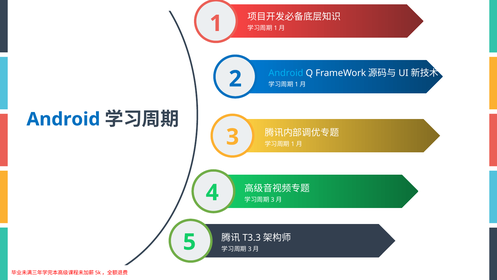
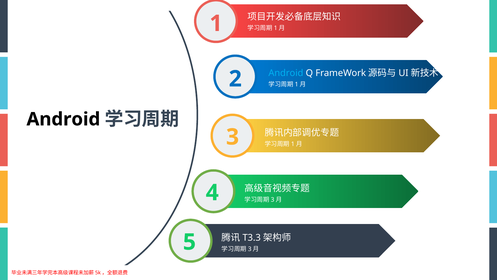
Android at (63, 119) colour: blue -> black
